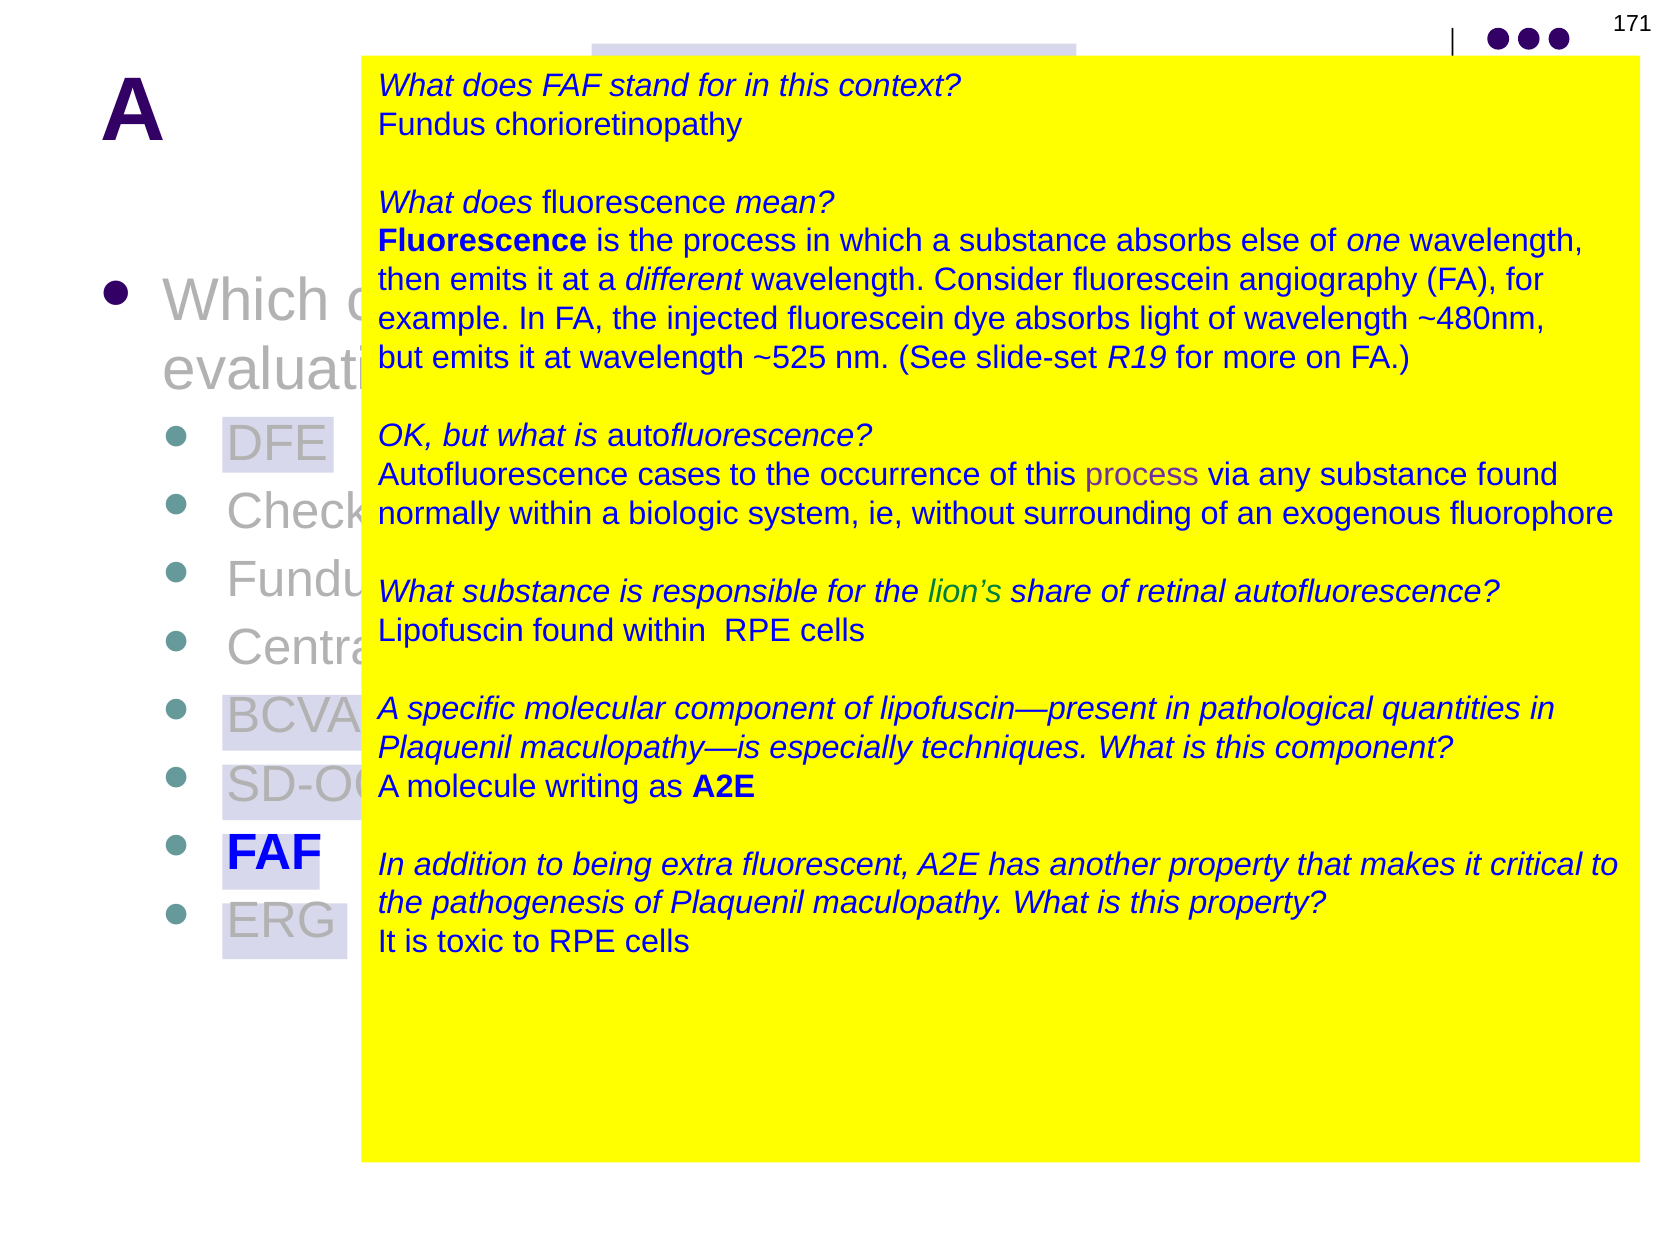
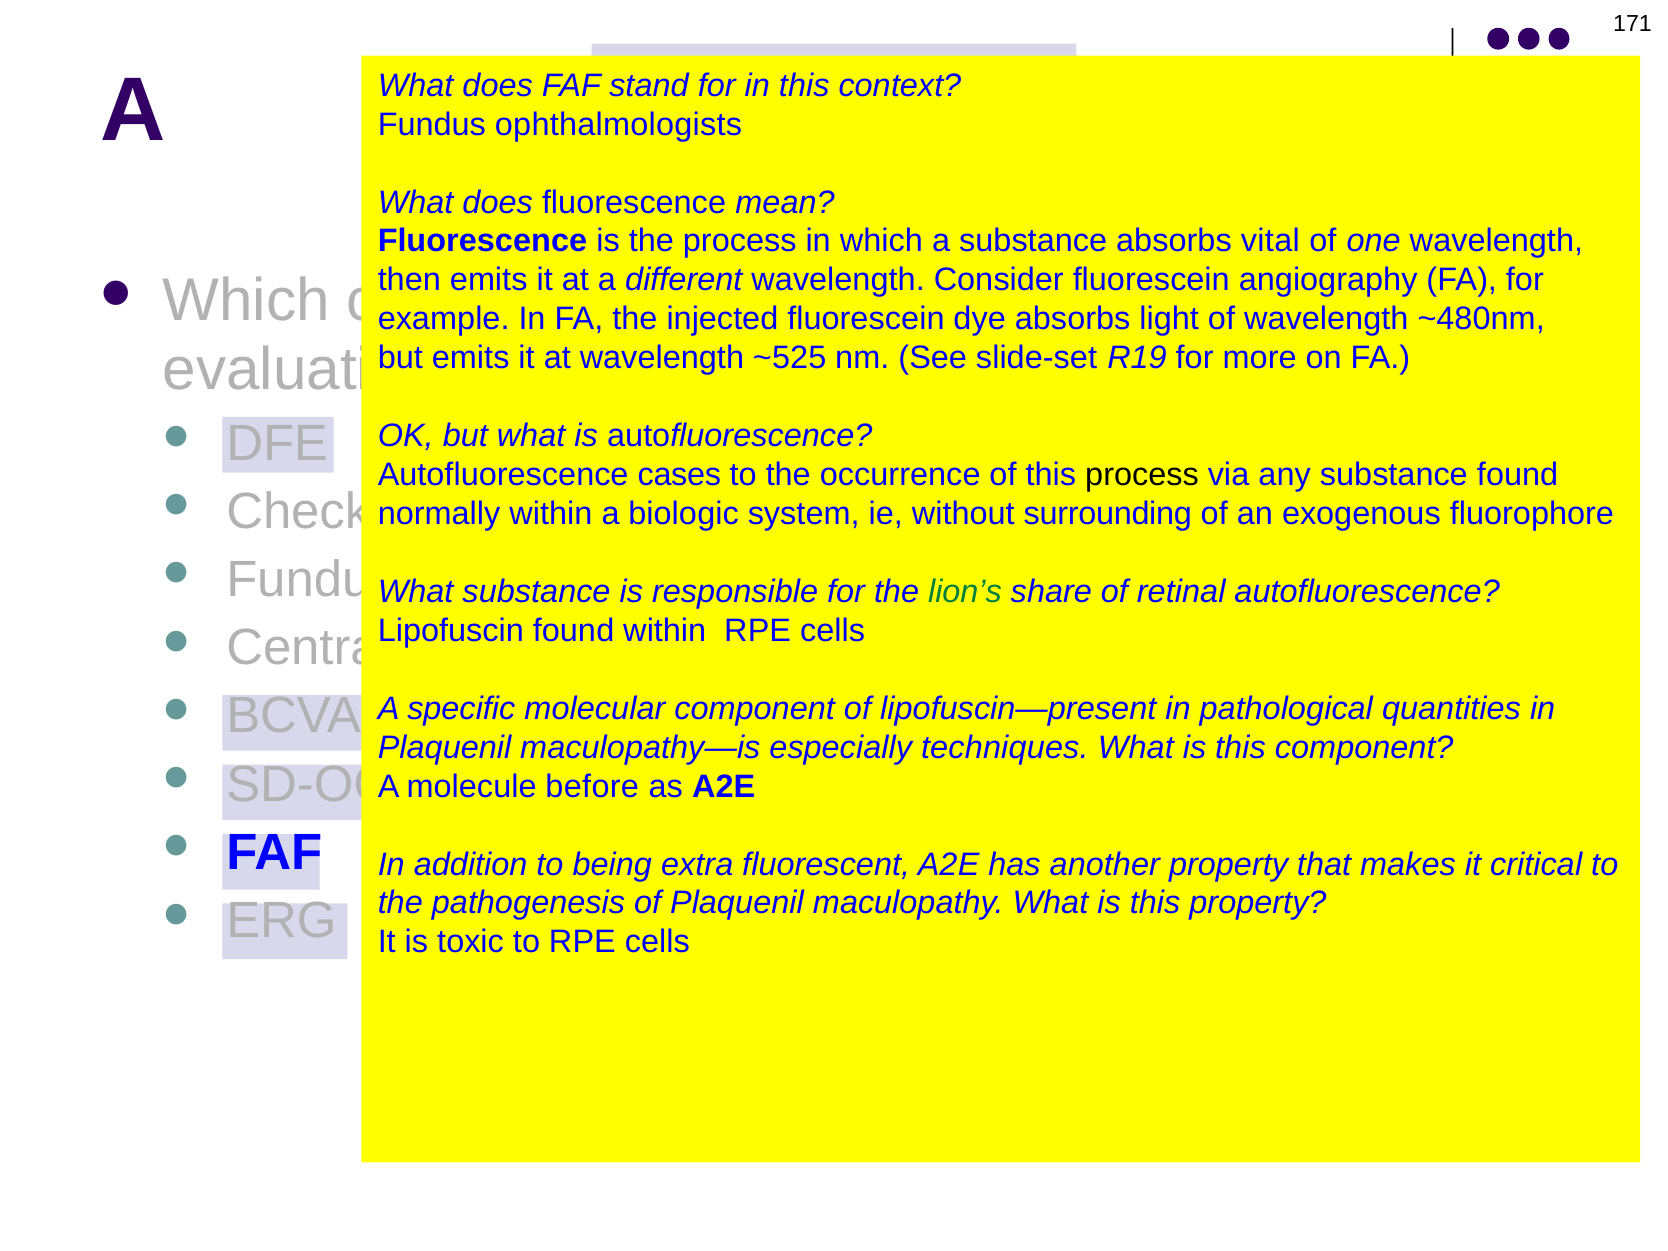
chorioretinopathy: chorioretinopathy -> ophthalmologists
else: else -> vital
process at (1142, 475) colour: purple -> black
writing: writing -> before
